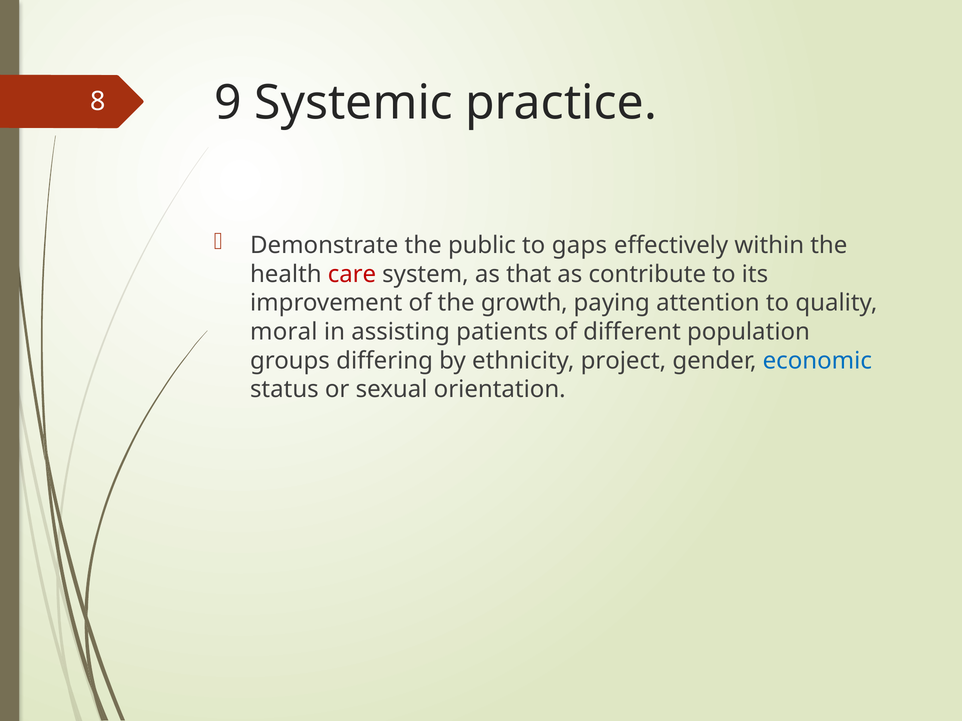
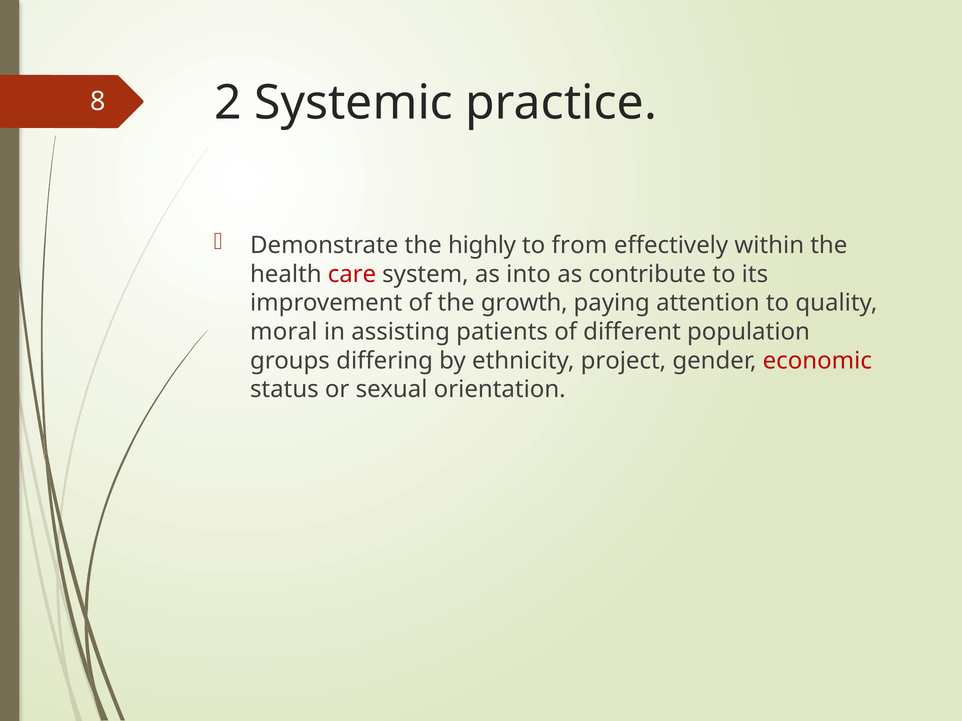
9: 9 -> 2
public: public -> highly
gaps: gaps -> from
that: that -> into
economic colour: blue -> red
